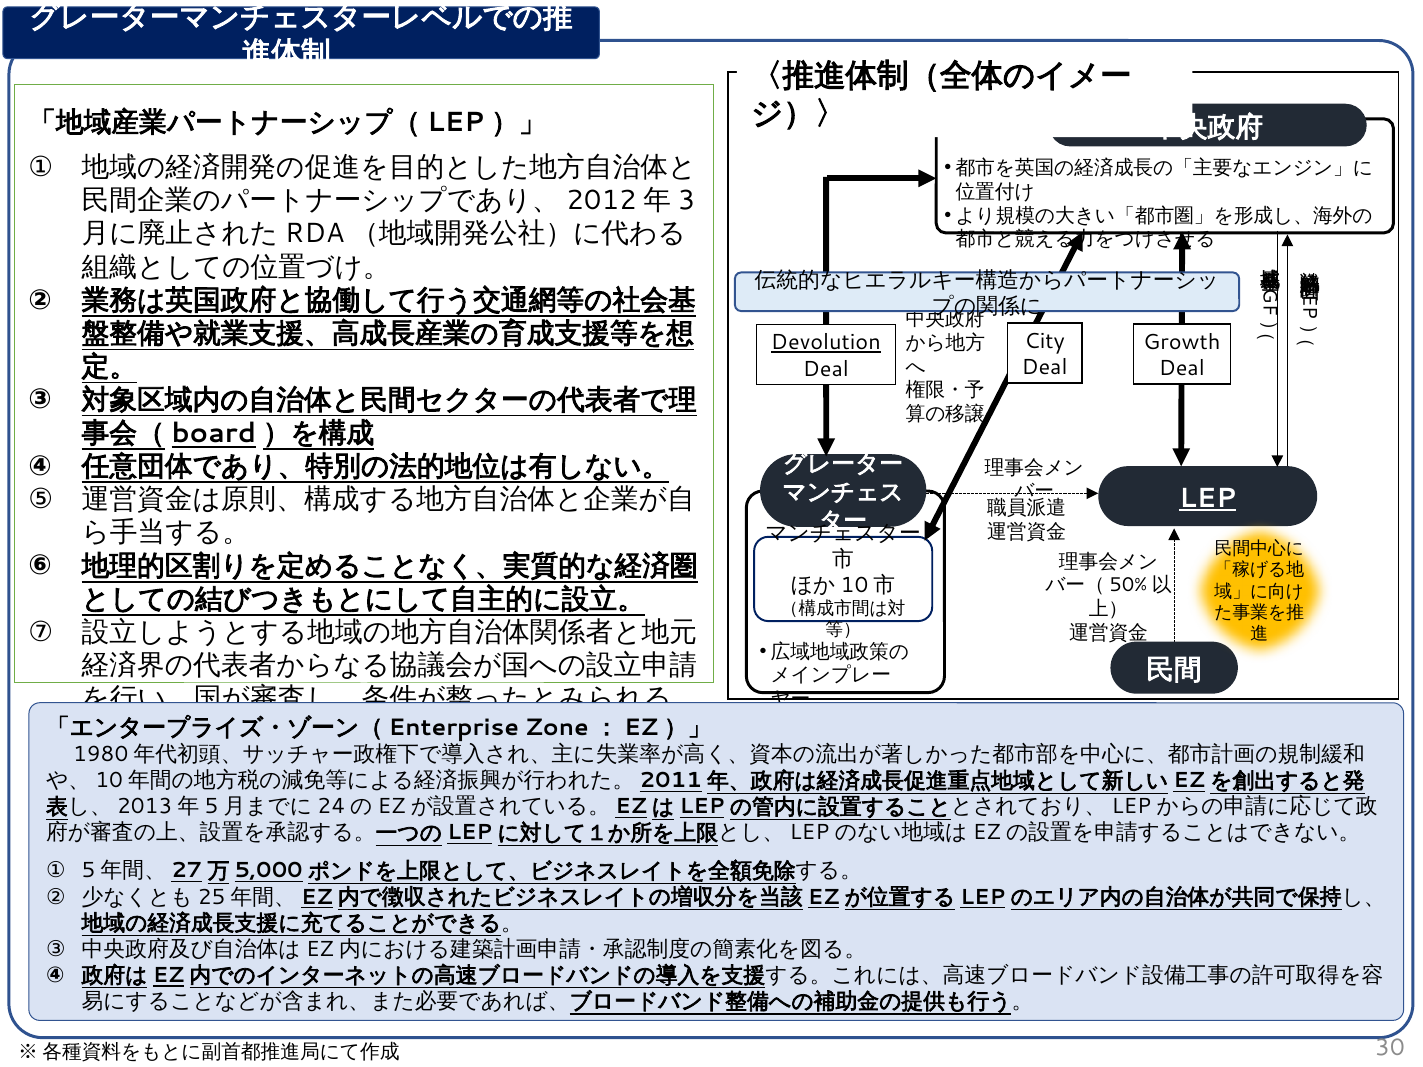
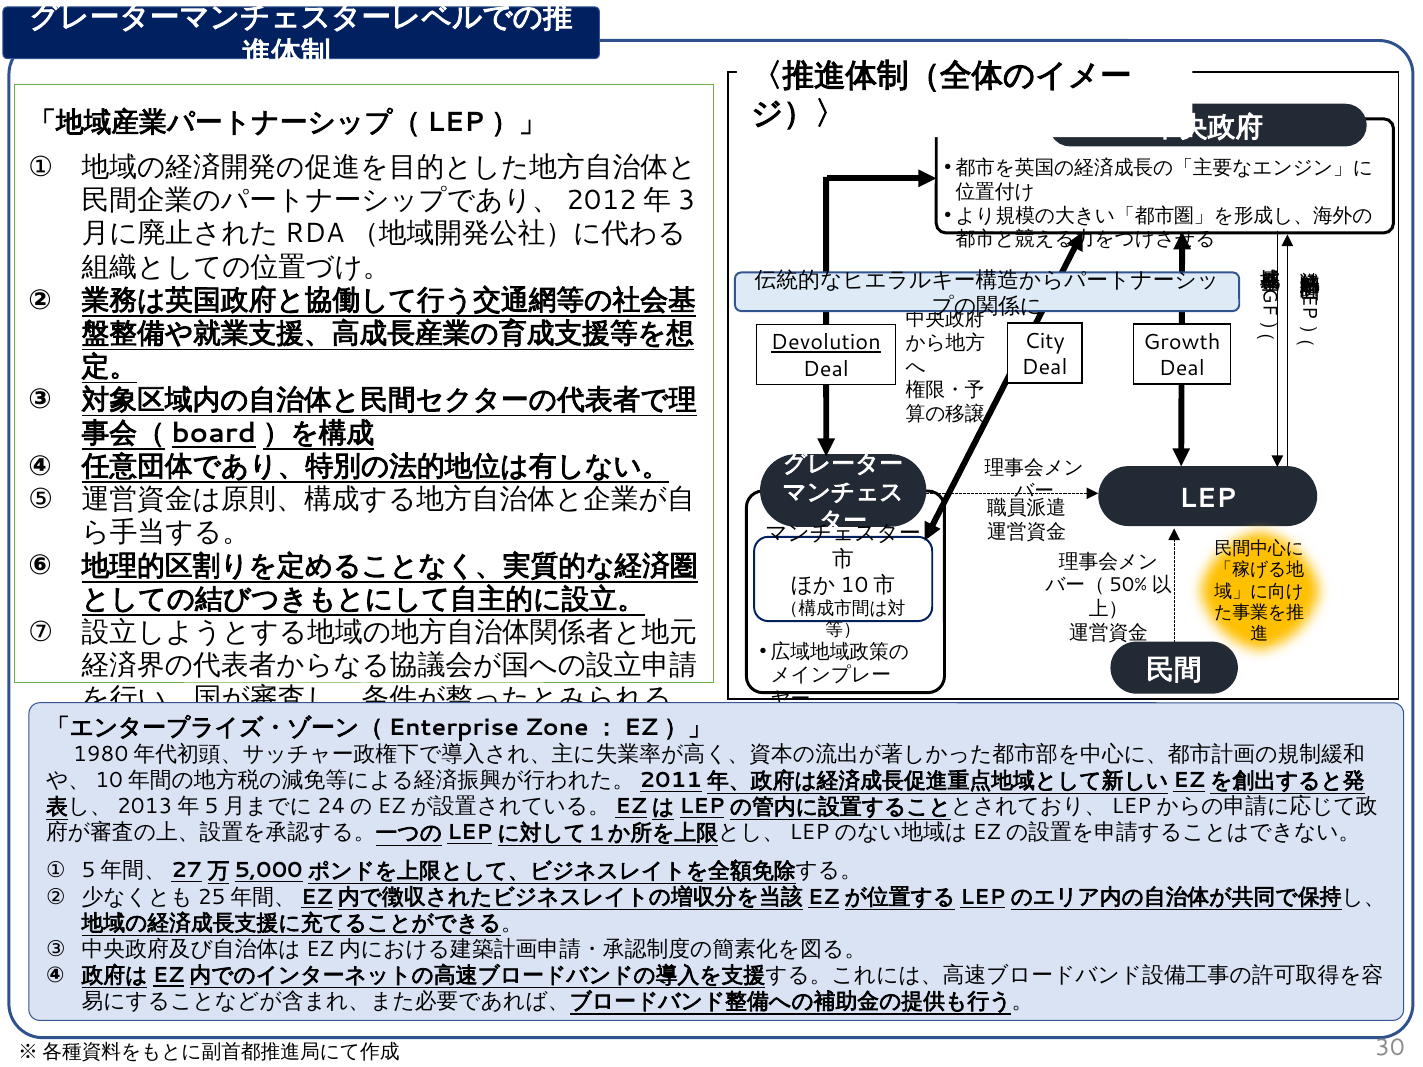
LEP underline: present -> none
